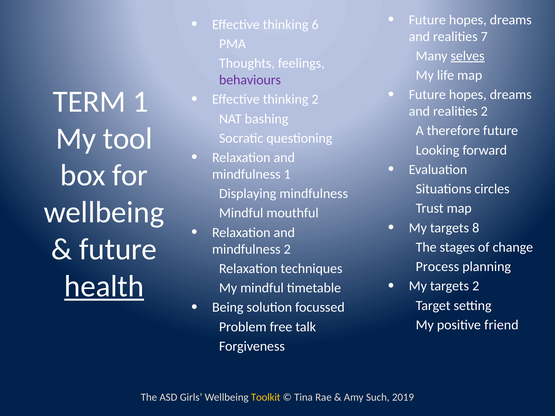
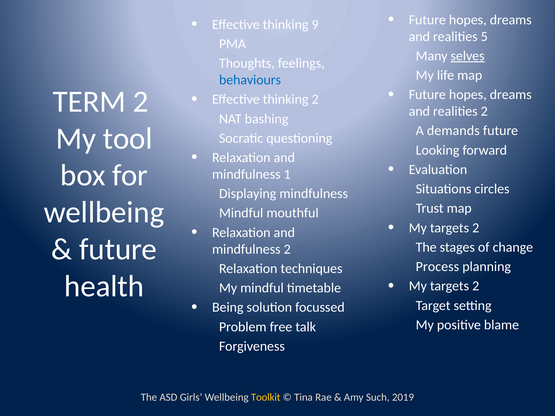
6: 6 -> 9
7: 7 -> 5
behaviours colour: purple -> blue
TERM 1: 1 -> 2
therefore: therefore -> demands
8 at (476, 228): 8 -> 2
health underline: present -> none
friend: friend -> blame
